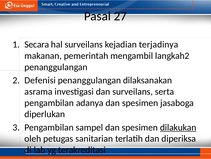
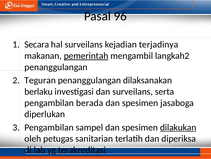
27: 27 -> 96
pemerintah underline: none -> present
Defenisi: Defenisi -> Teguran
asrama: asrama -> berlaku
adanya: adanya -> berada
